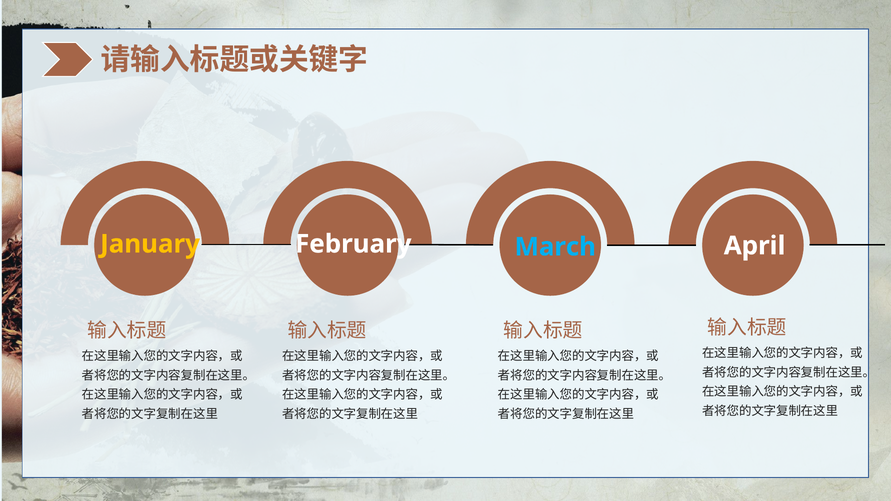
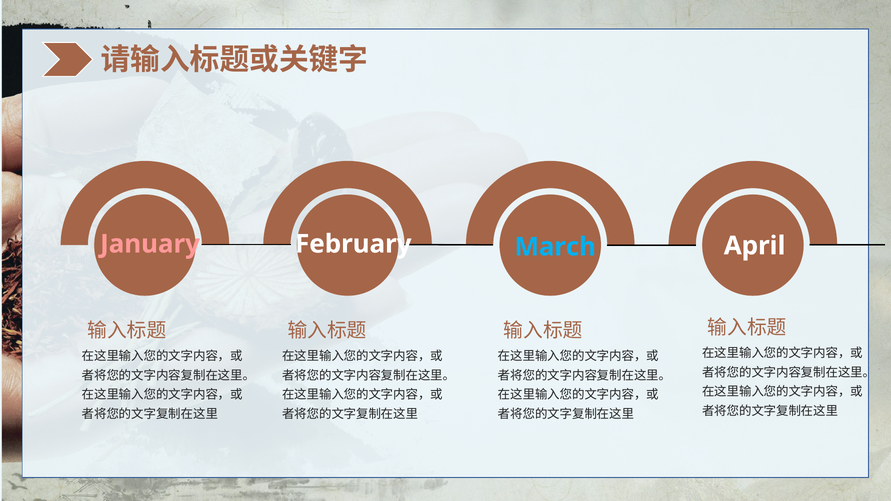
January colour: yellow -> pink
